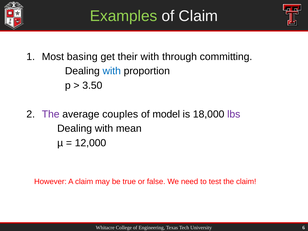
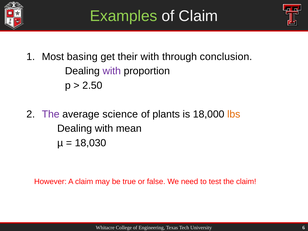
committing: committing -> conclusion
with at (112, 71) colour: blue -> purple
3.50: 3.50 -> 2.50
couples: couples -> science
model: model -> plants
lbs colour: purple -> orange
12,000: 12,000 -> 18,030
